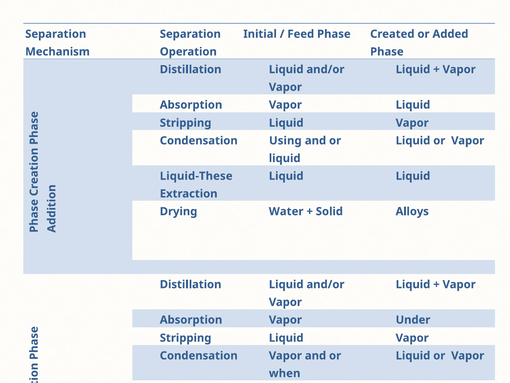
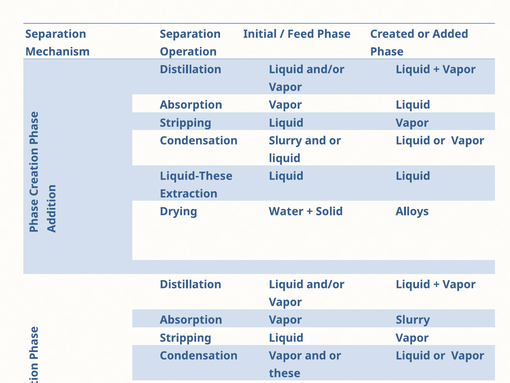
Condensation Using: Using -> Slurry
Vapor Under: Under -> Slurry
when: when -> these
